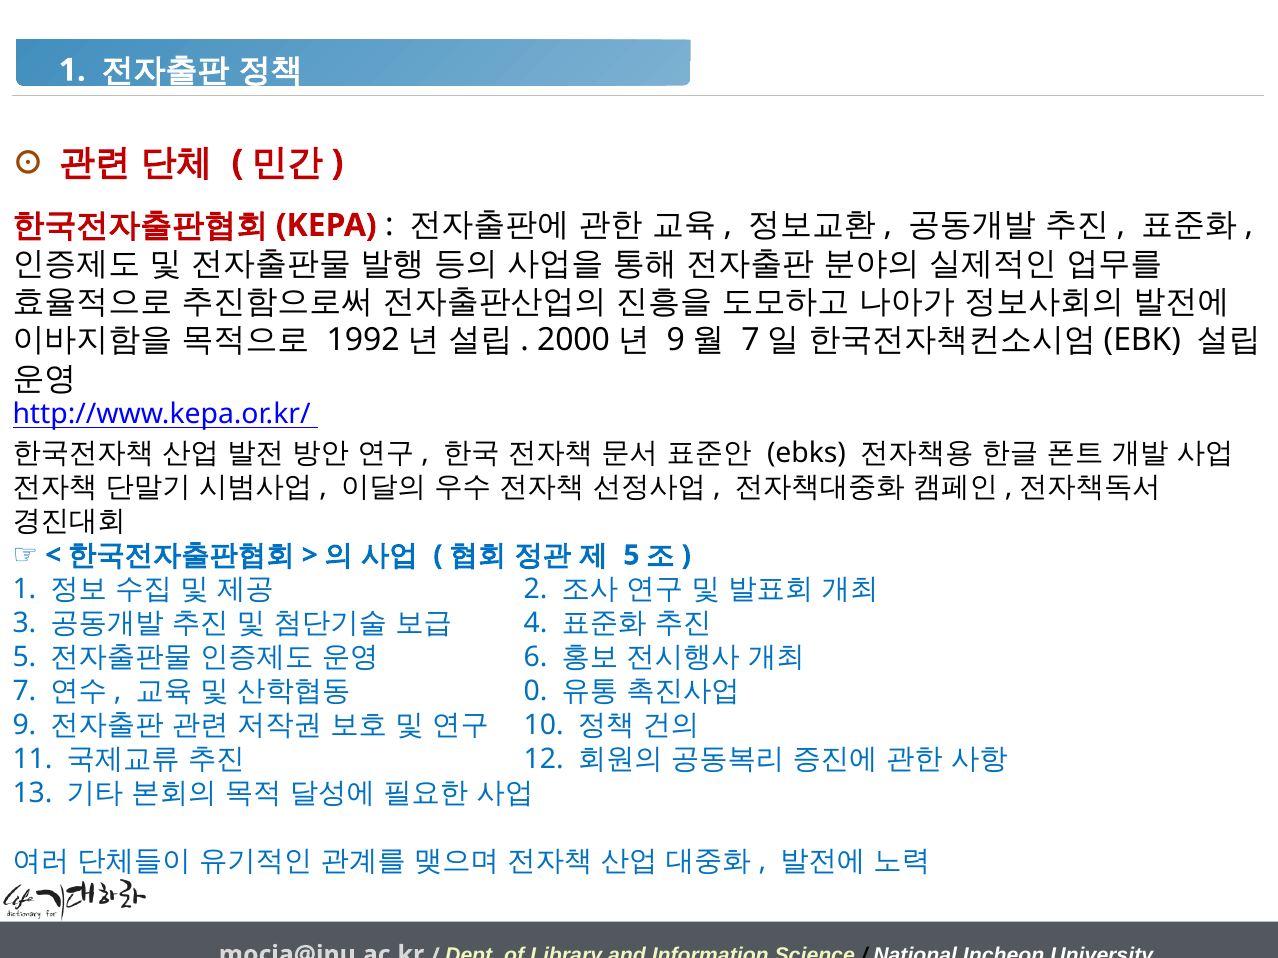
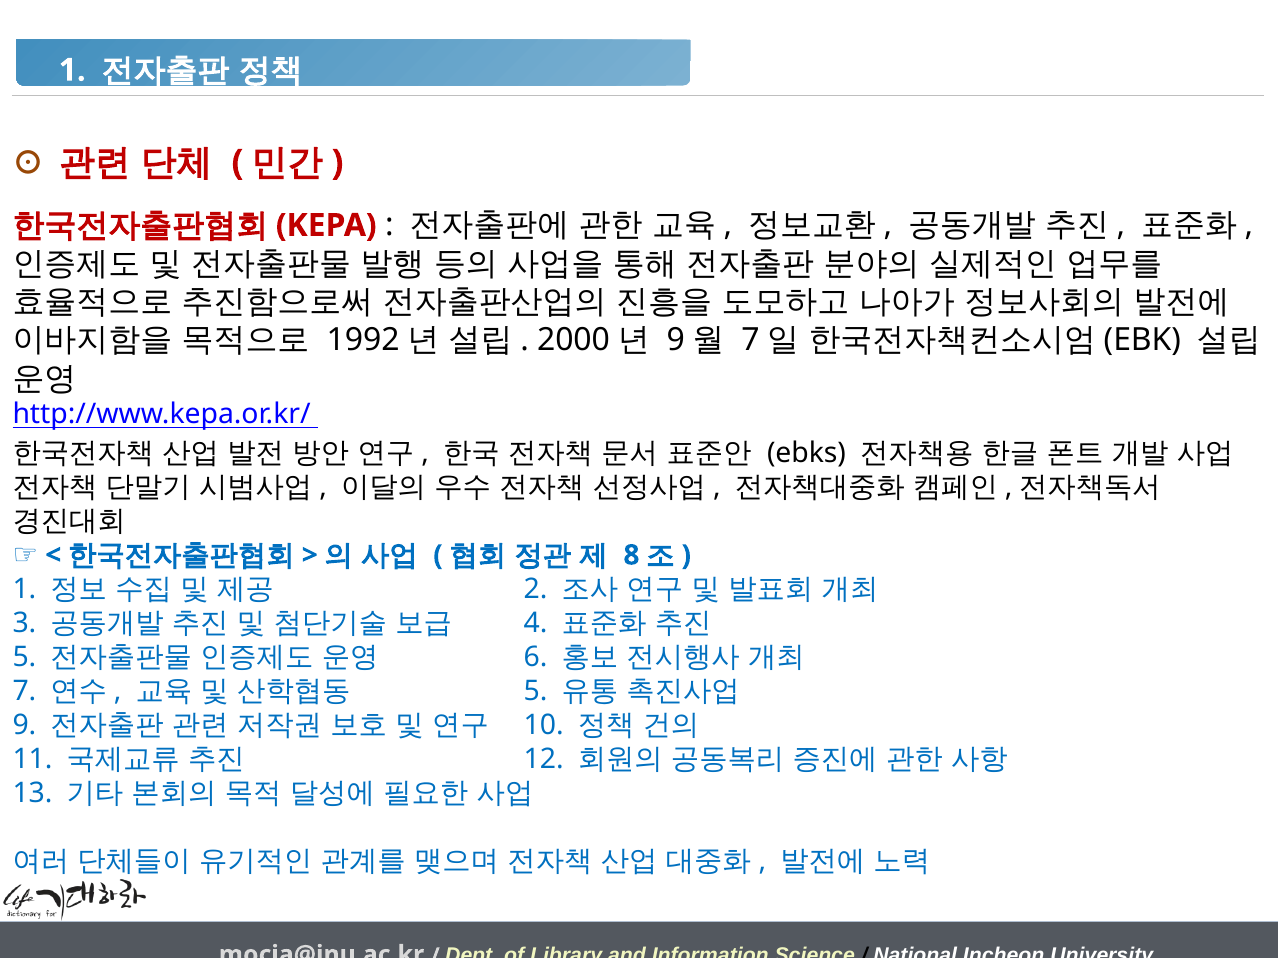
5 at (631, 555): 5 -> 8
0 at (536, 692): 0 -> 5
